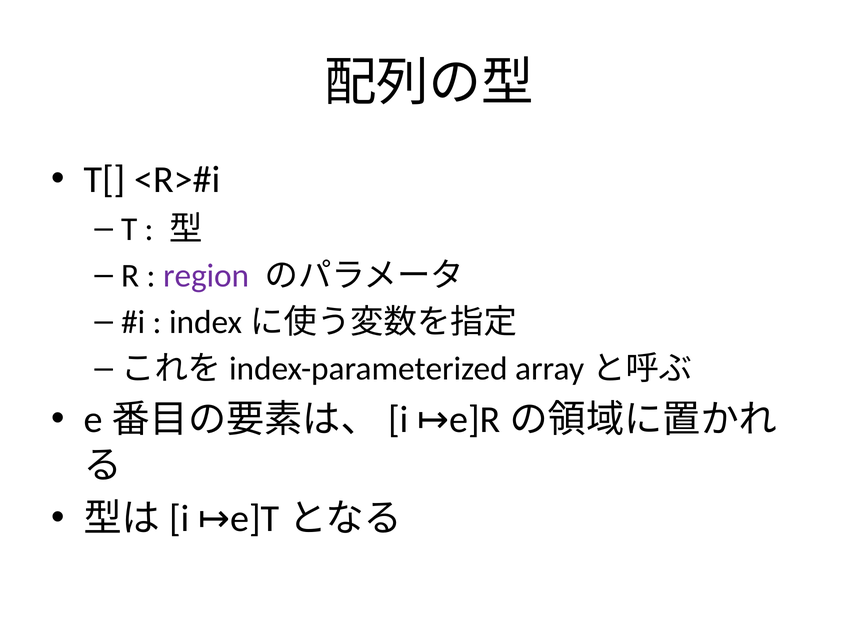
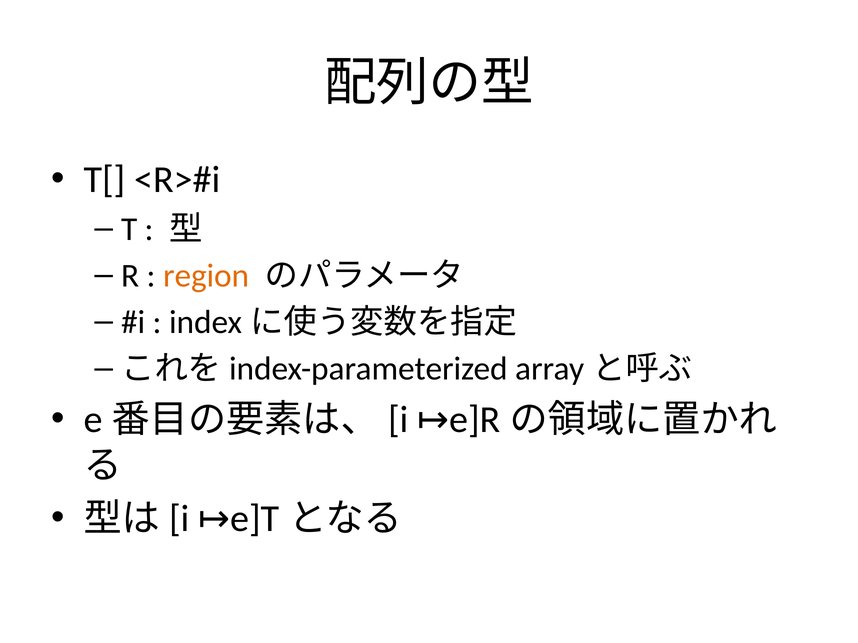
region colour: purple -> orange
